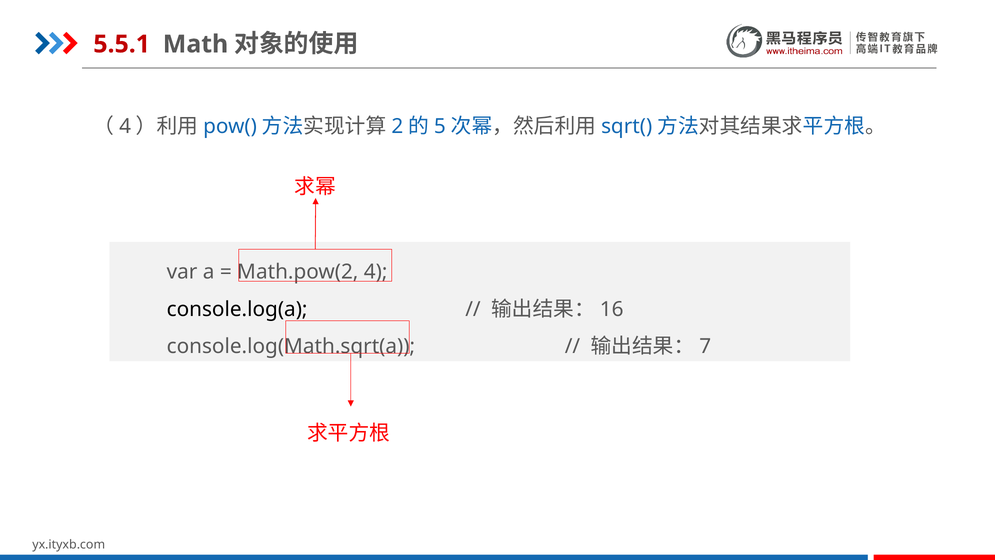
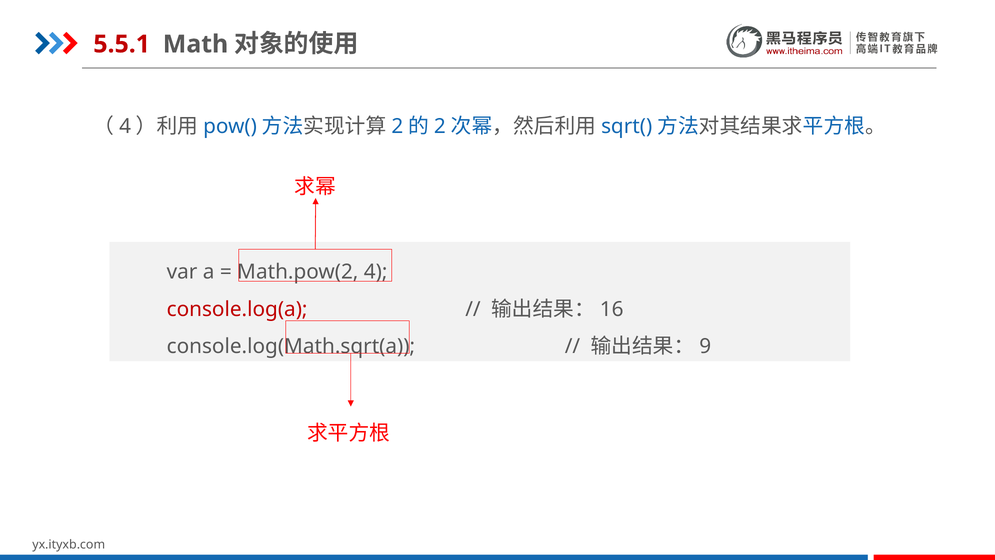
5 at (440, 126): 5 -> 2
console.log(a colour: black -> red
7: 7 -> 9
